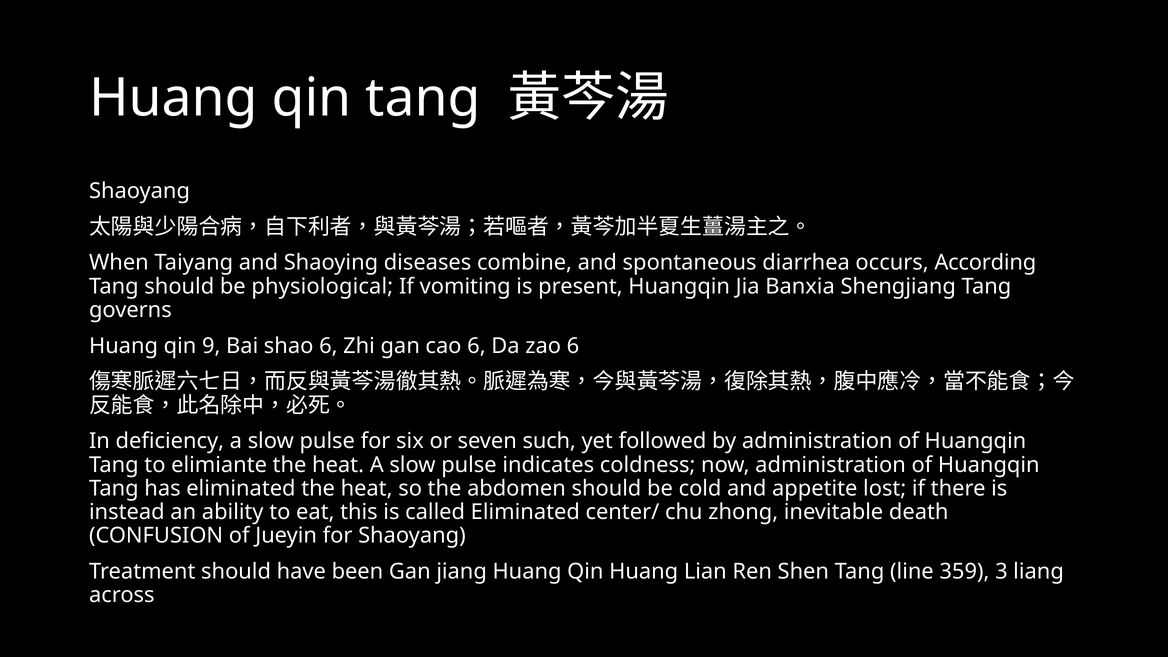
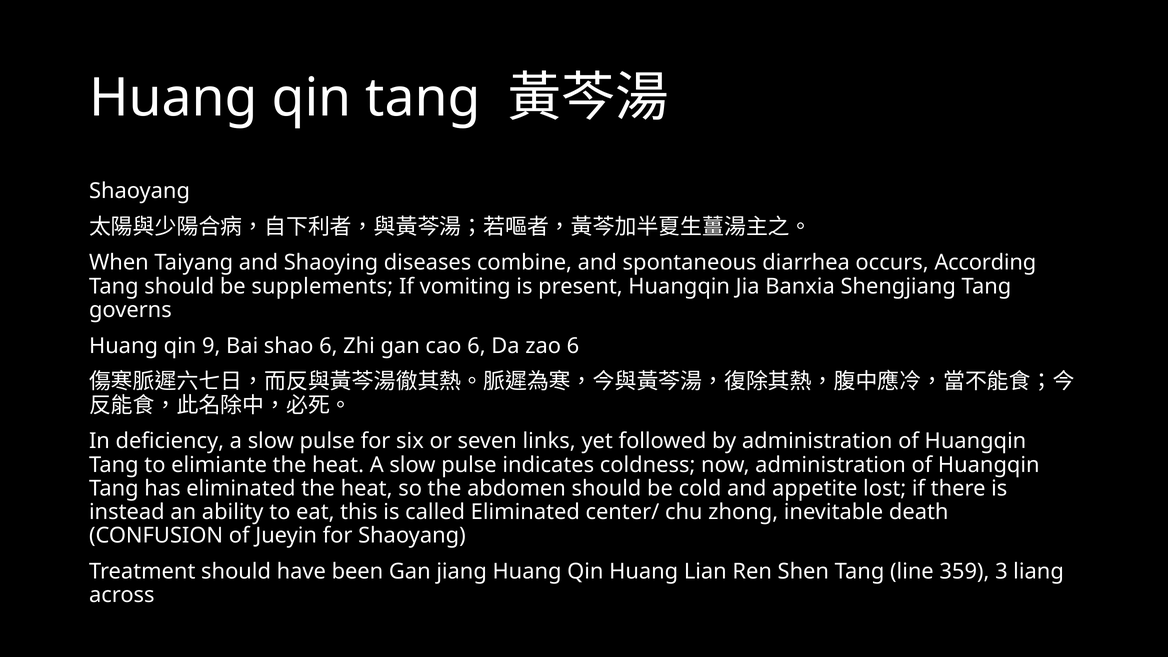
physiological: physiological -> supplements
such: such -> links
